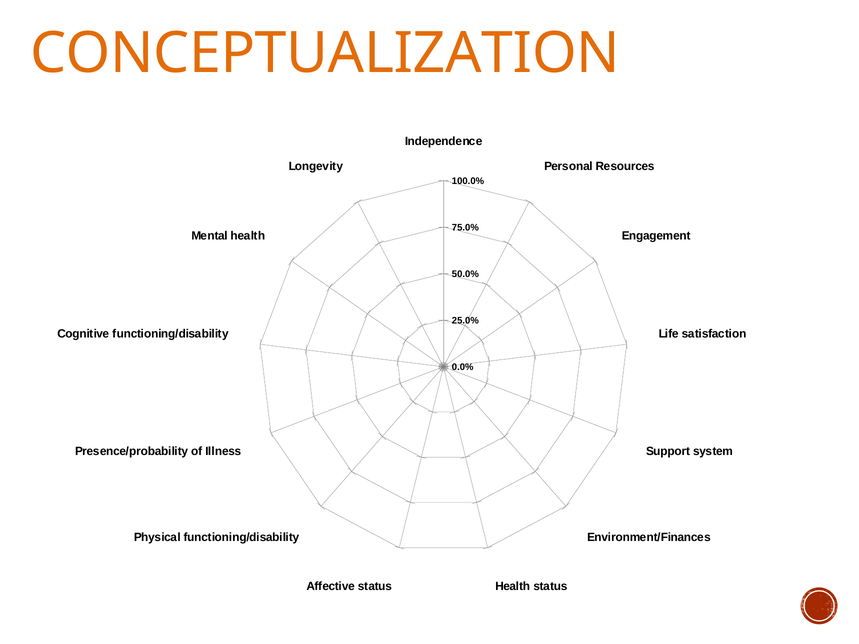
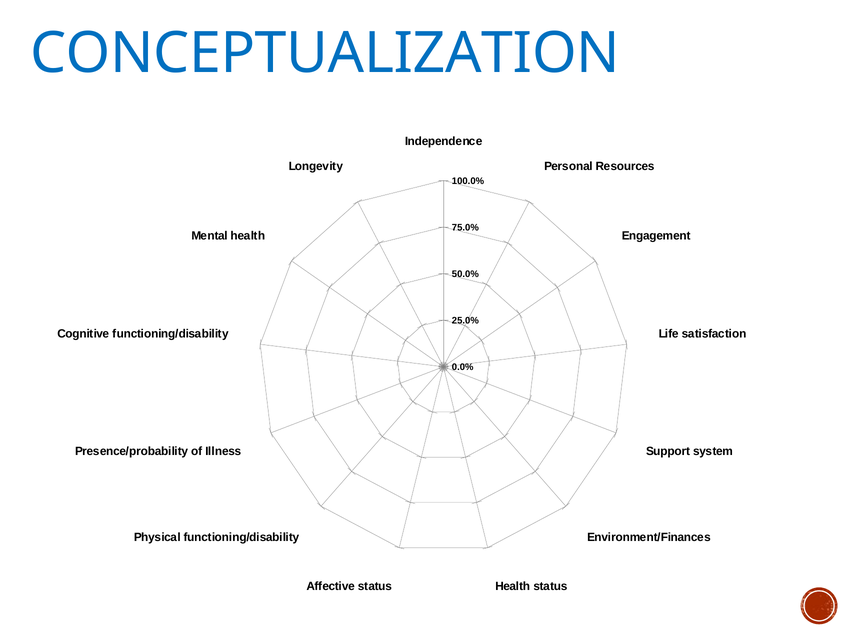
CONCEPTUALIZATION colour: orange -> blue
